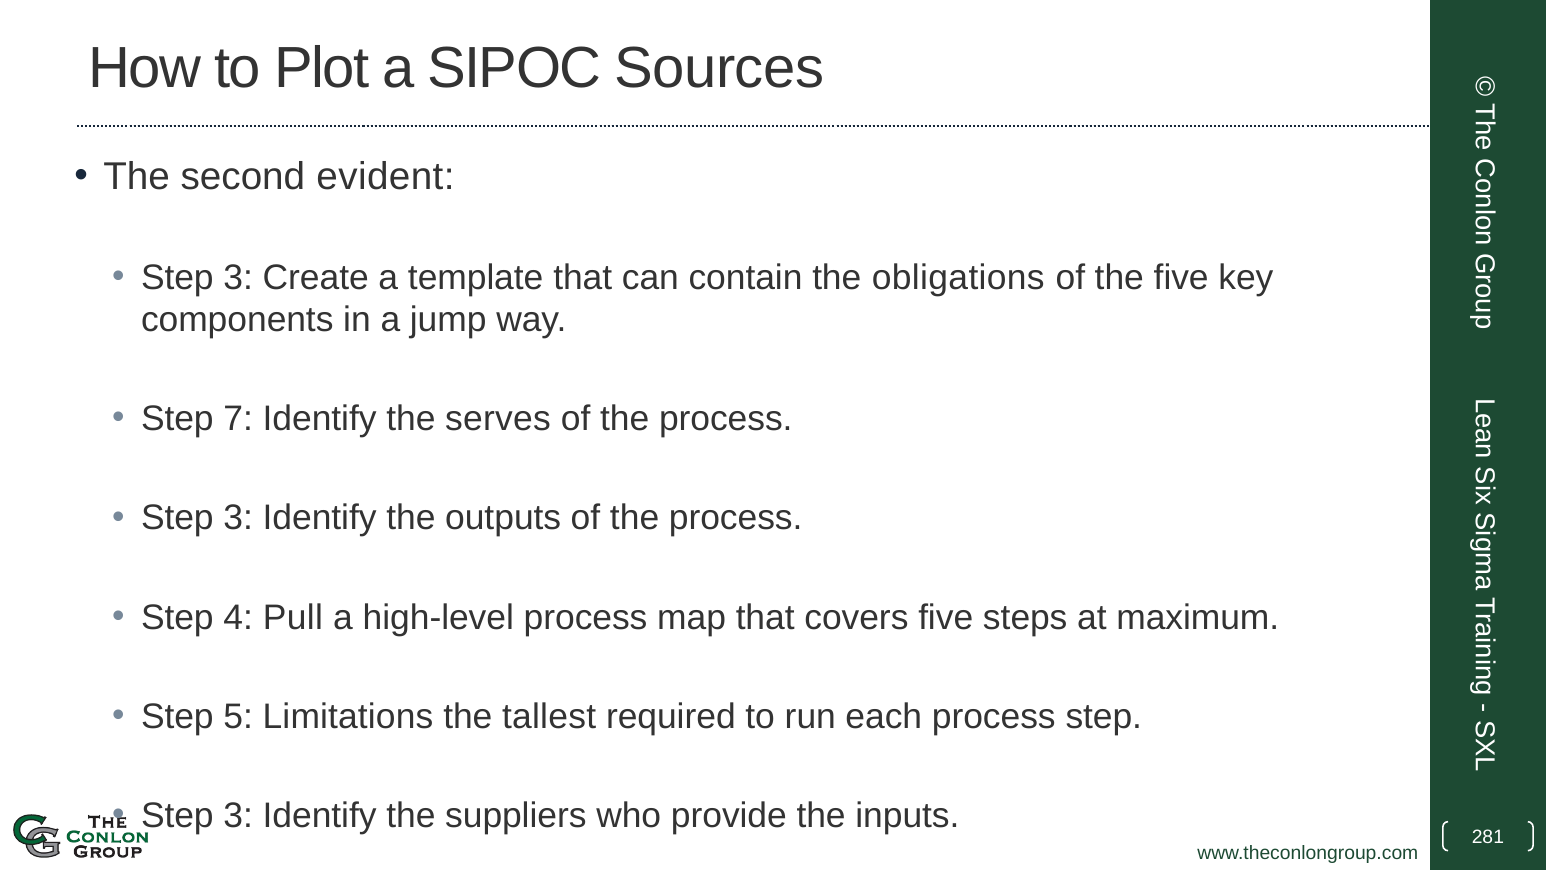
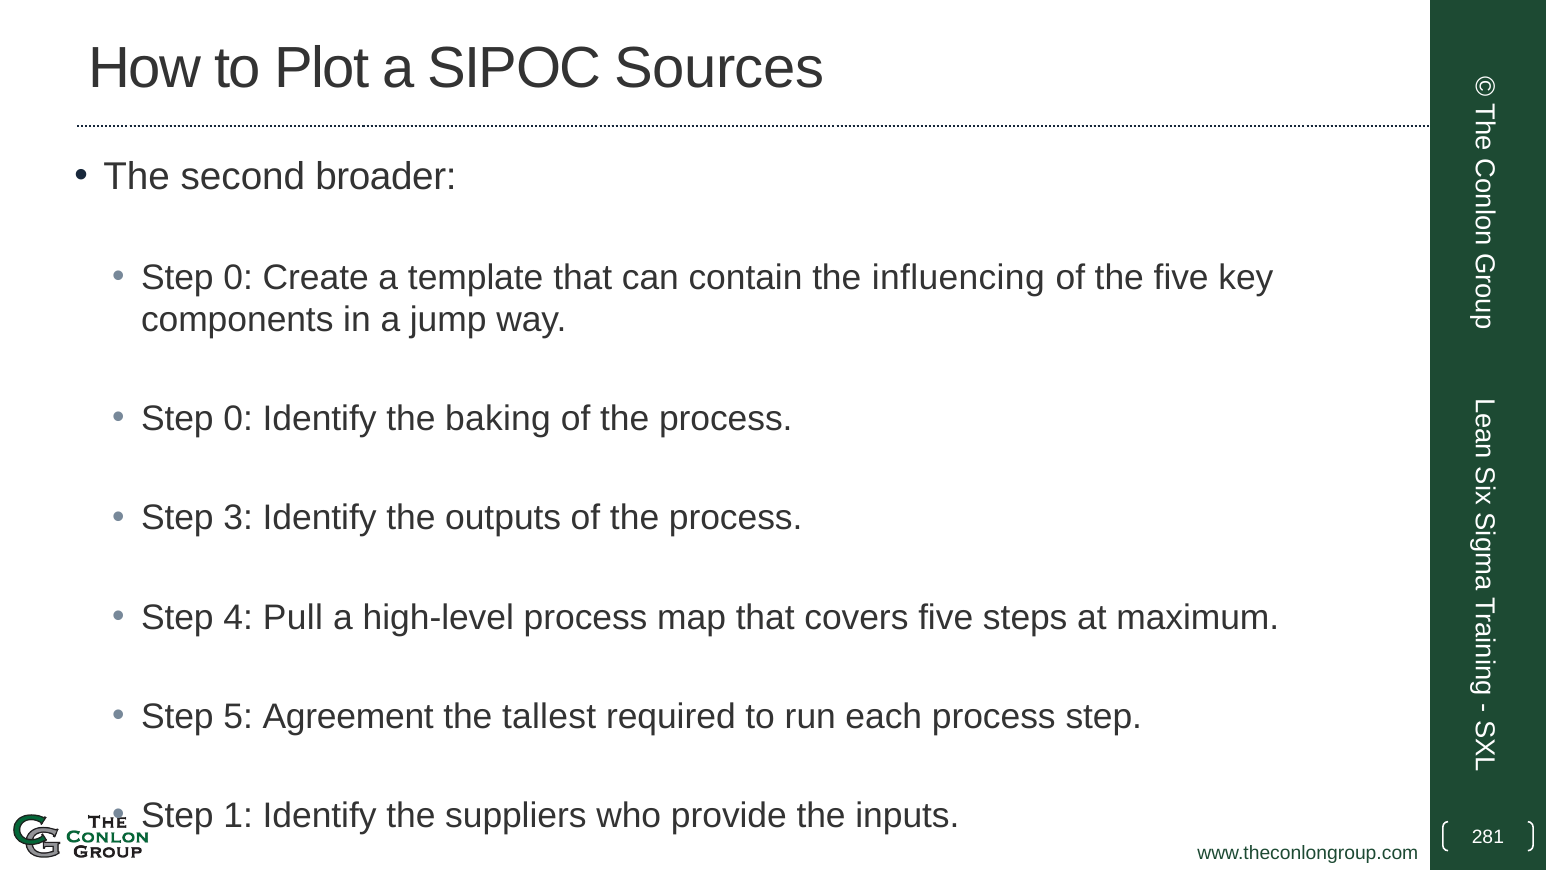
evident: evident -> broader
3 at (238, 277): 3 -> 0
obligations: obligations -> influencing
7 at (238, 419): 7 -> 0
serves: serves -> baking
Limitations: Limitations -> Agreement
3 at (238, 815): 3 -> 1
